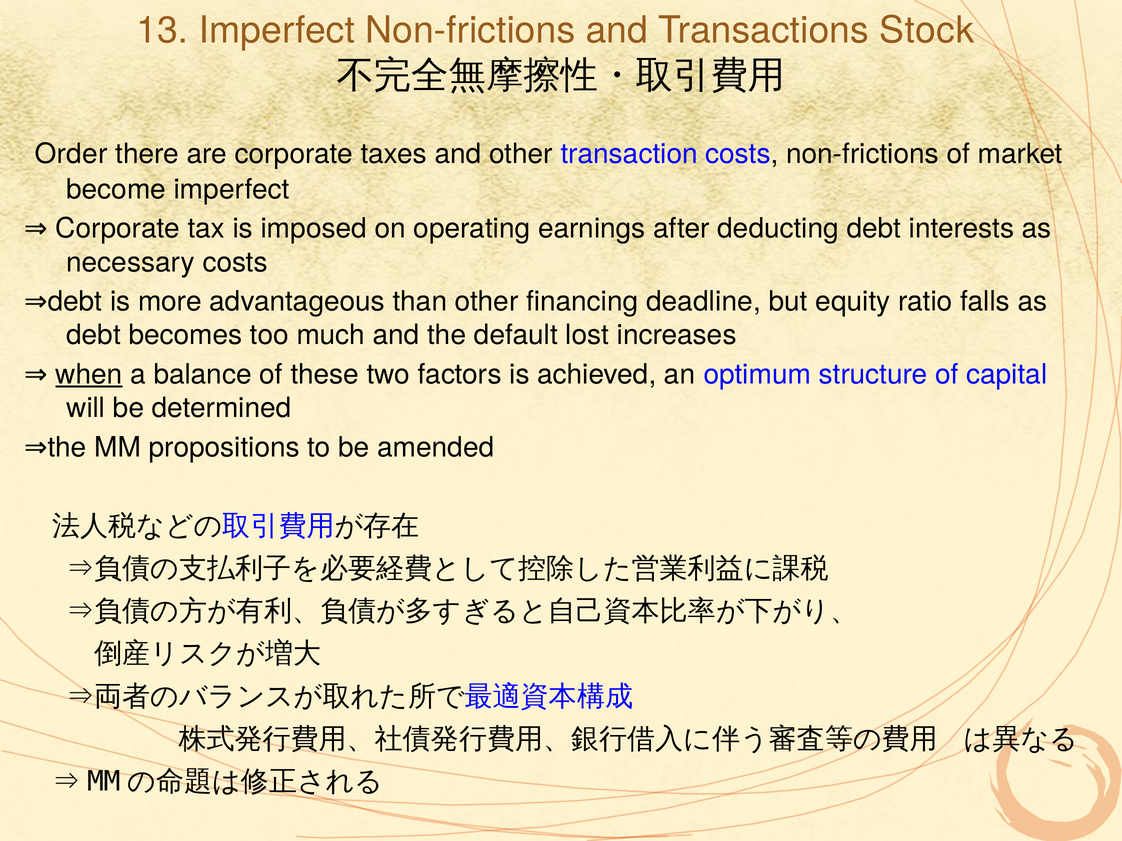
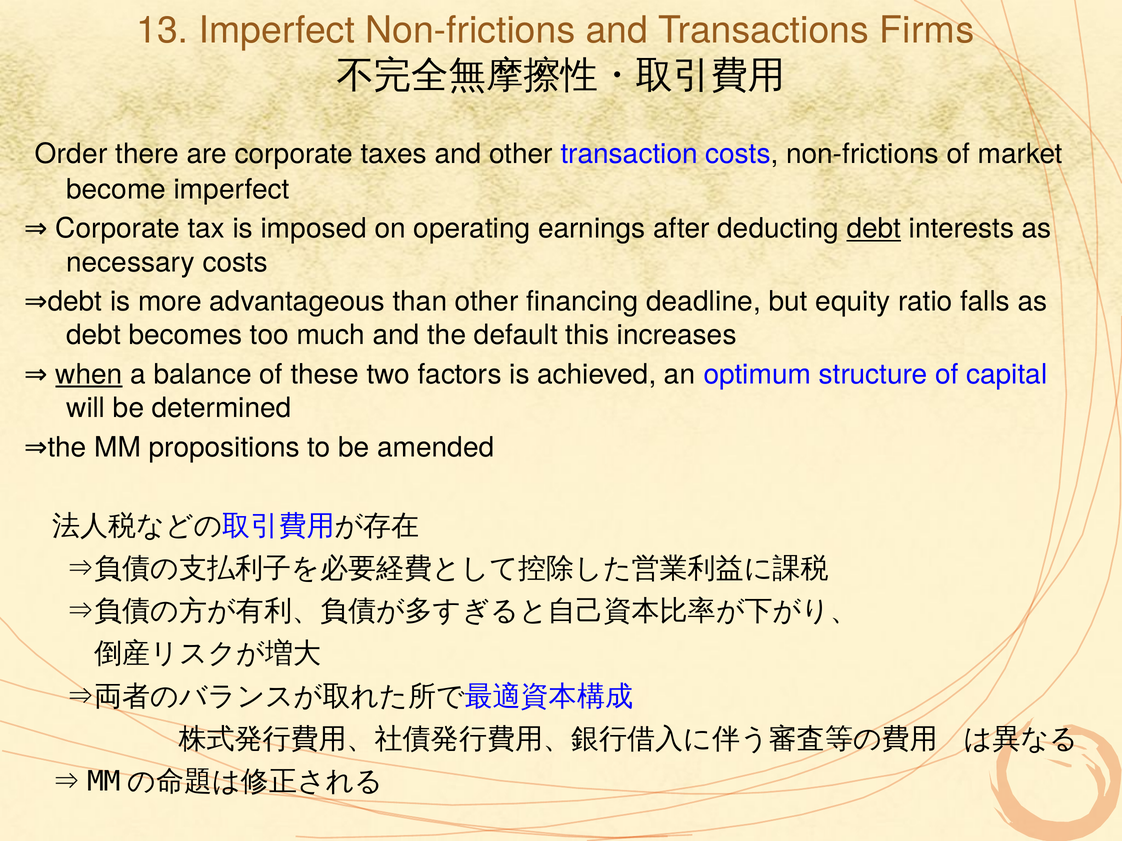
Stock: Stock -> Firms
debt at (874, 229) underline: none -> present
lost: lost -> this
